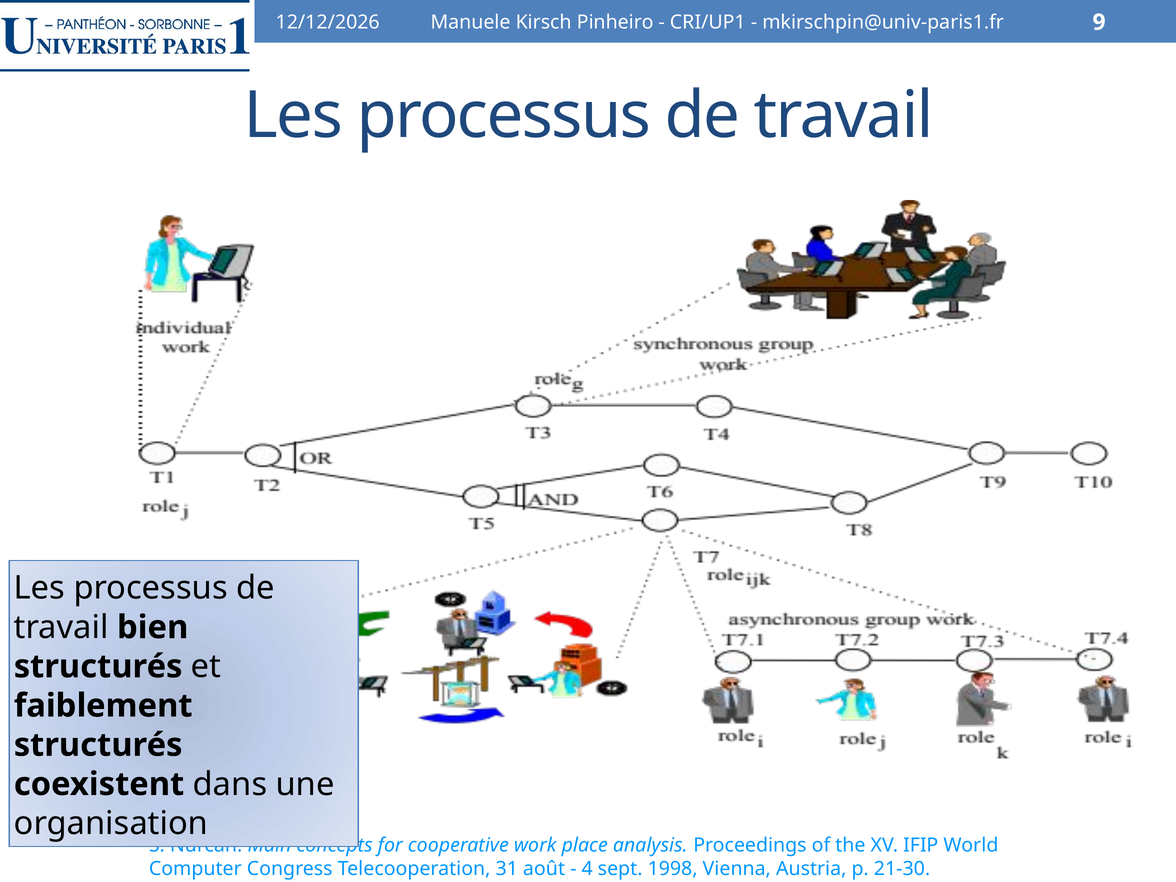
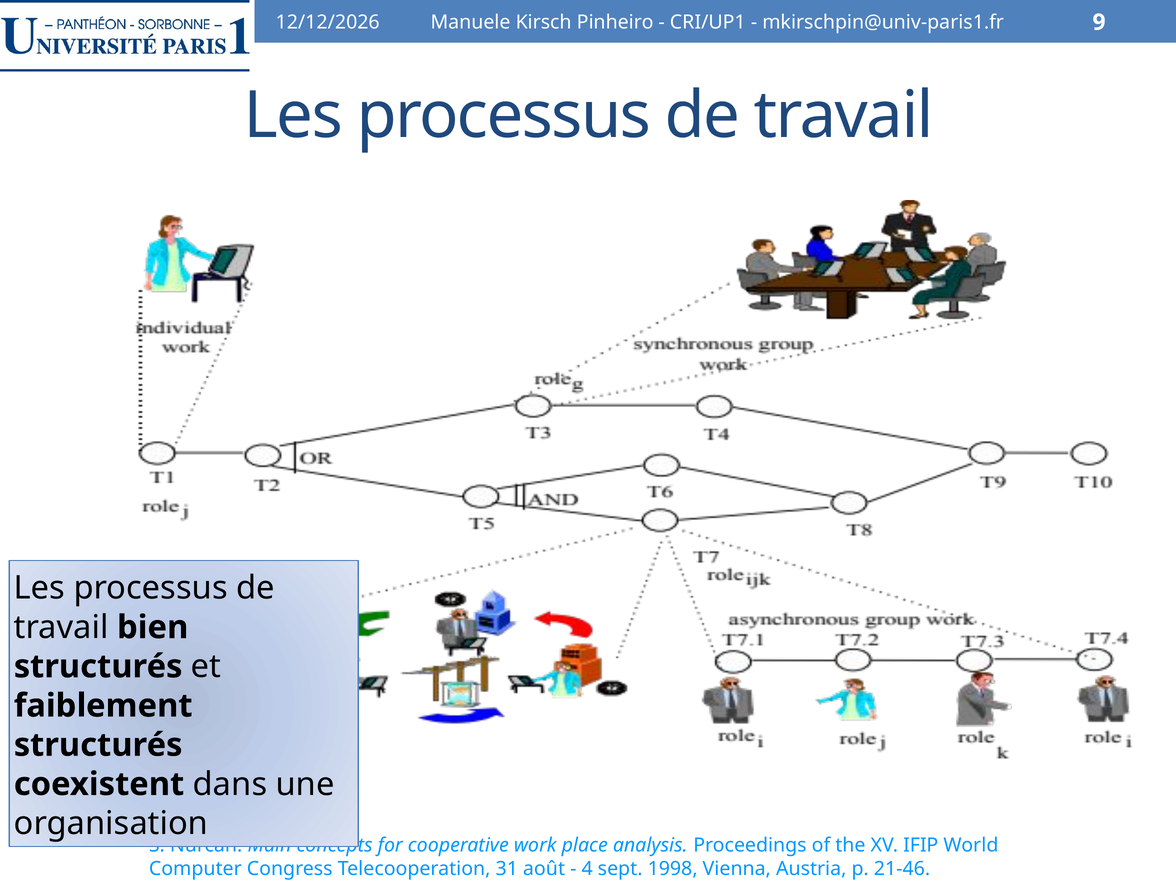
21-30: 21-30 -> 21-46
